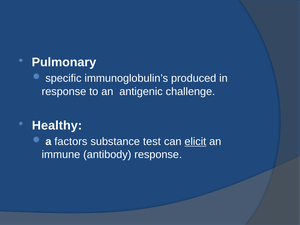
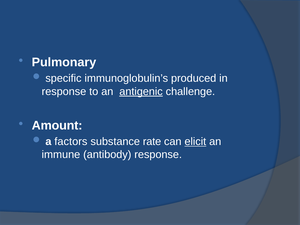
antigenic underline: none -> present
Healthy: Healthy -> Amount
test: test -> rate
